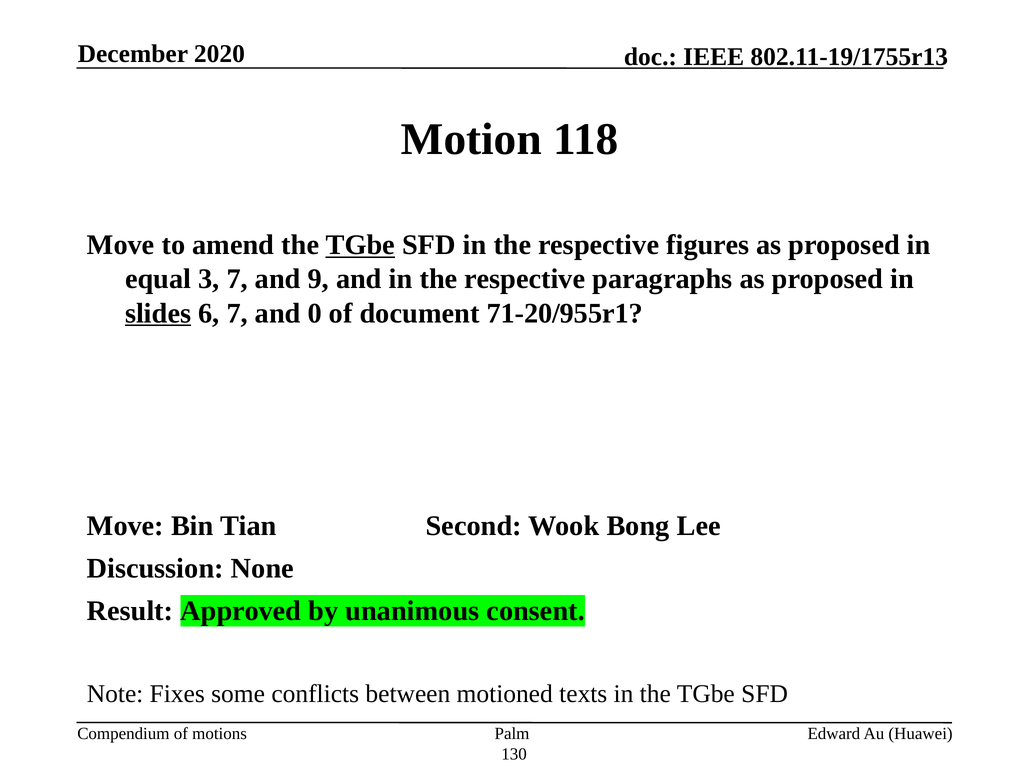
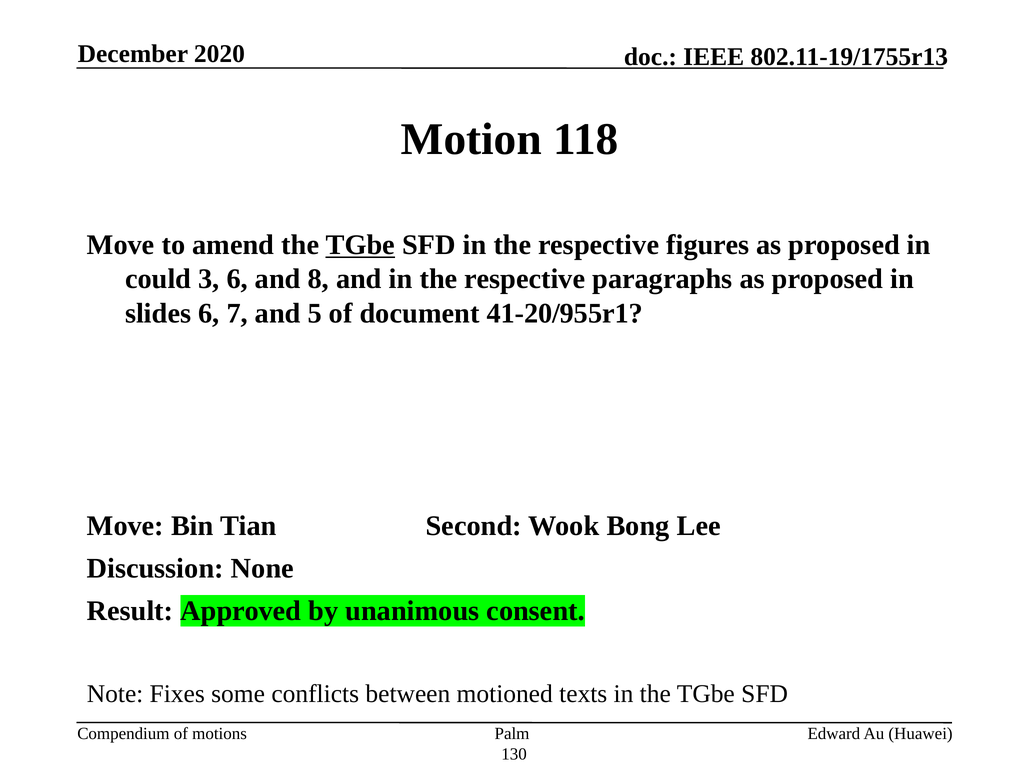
equal: equal -> could
3 7: 7 -> 6
9: 9 -> 8
slides underline: present -> none
0: 0 -> 5
71-20/955r1: 71-20/955r1 -> 41-20/955r1
